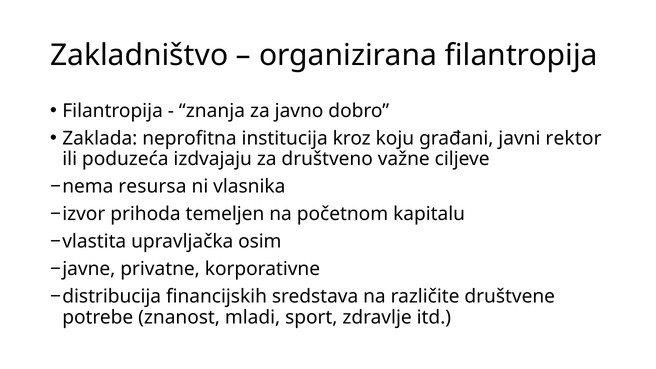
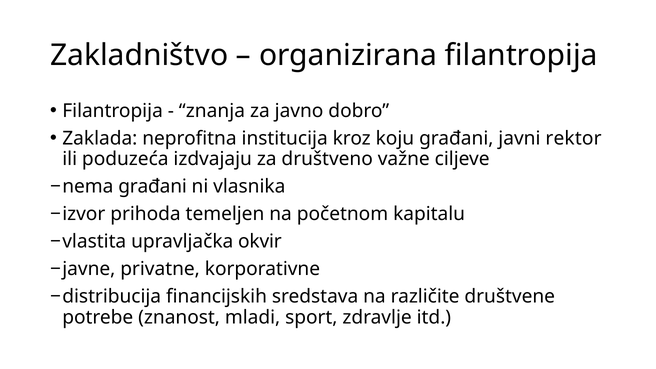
resursa at (152, 187): resursa -> građani
osim: osim -> okvir
